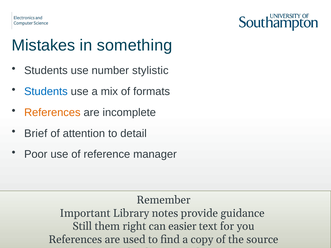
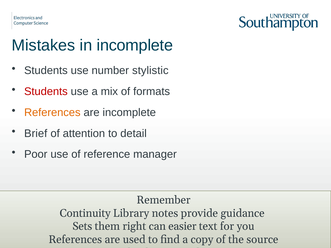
in something: something -> incomplete
Students at (46, 92) colour: blue -> red
Important: Important -> Continuity
Still: Still -> Sets
